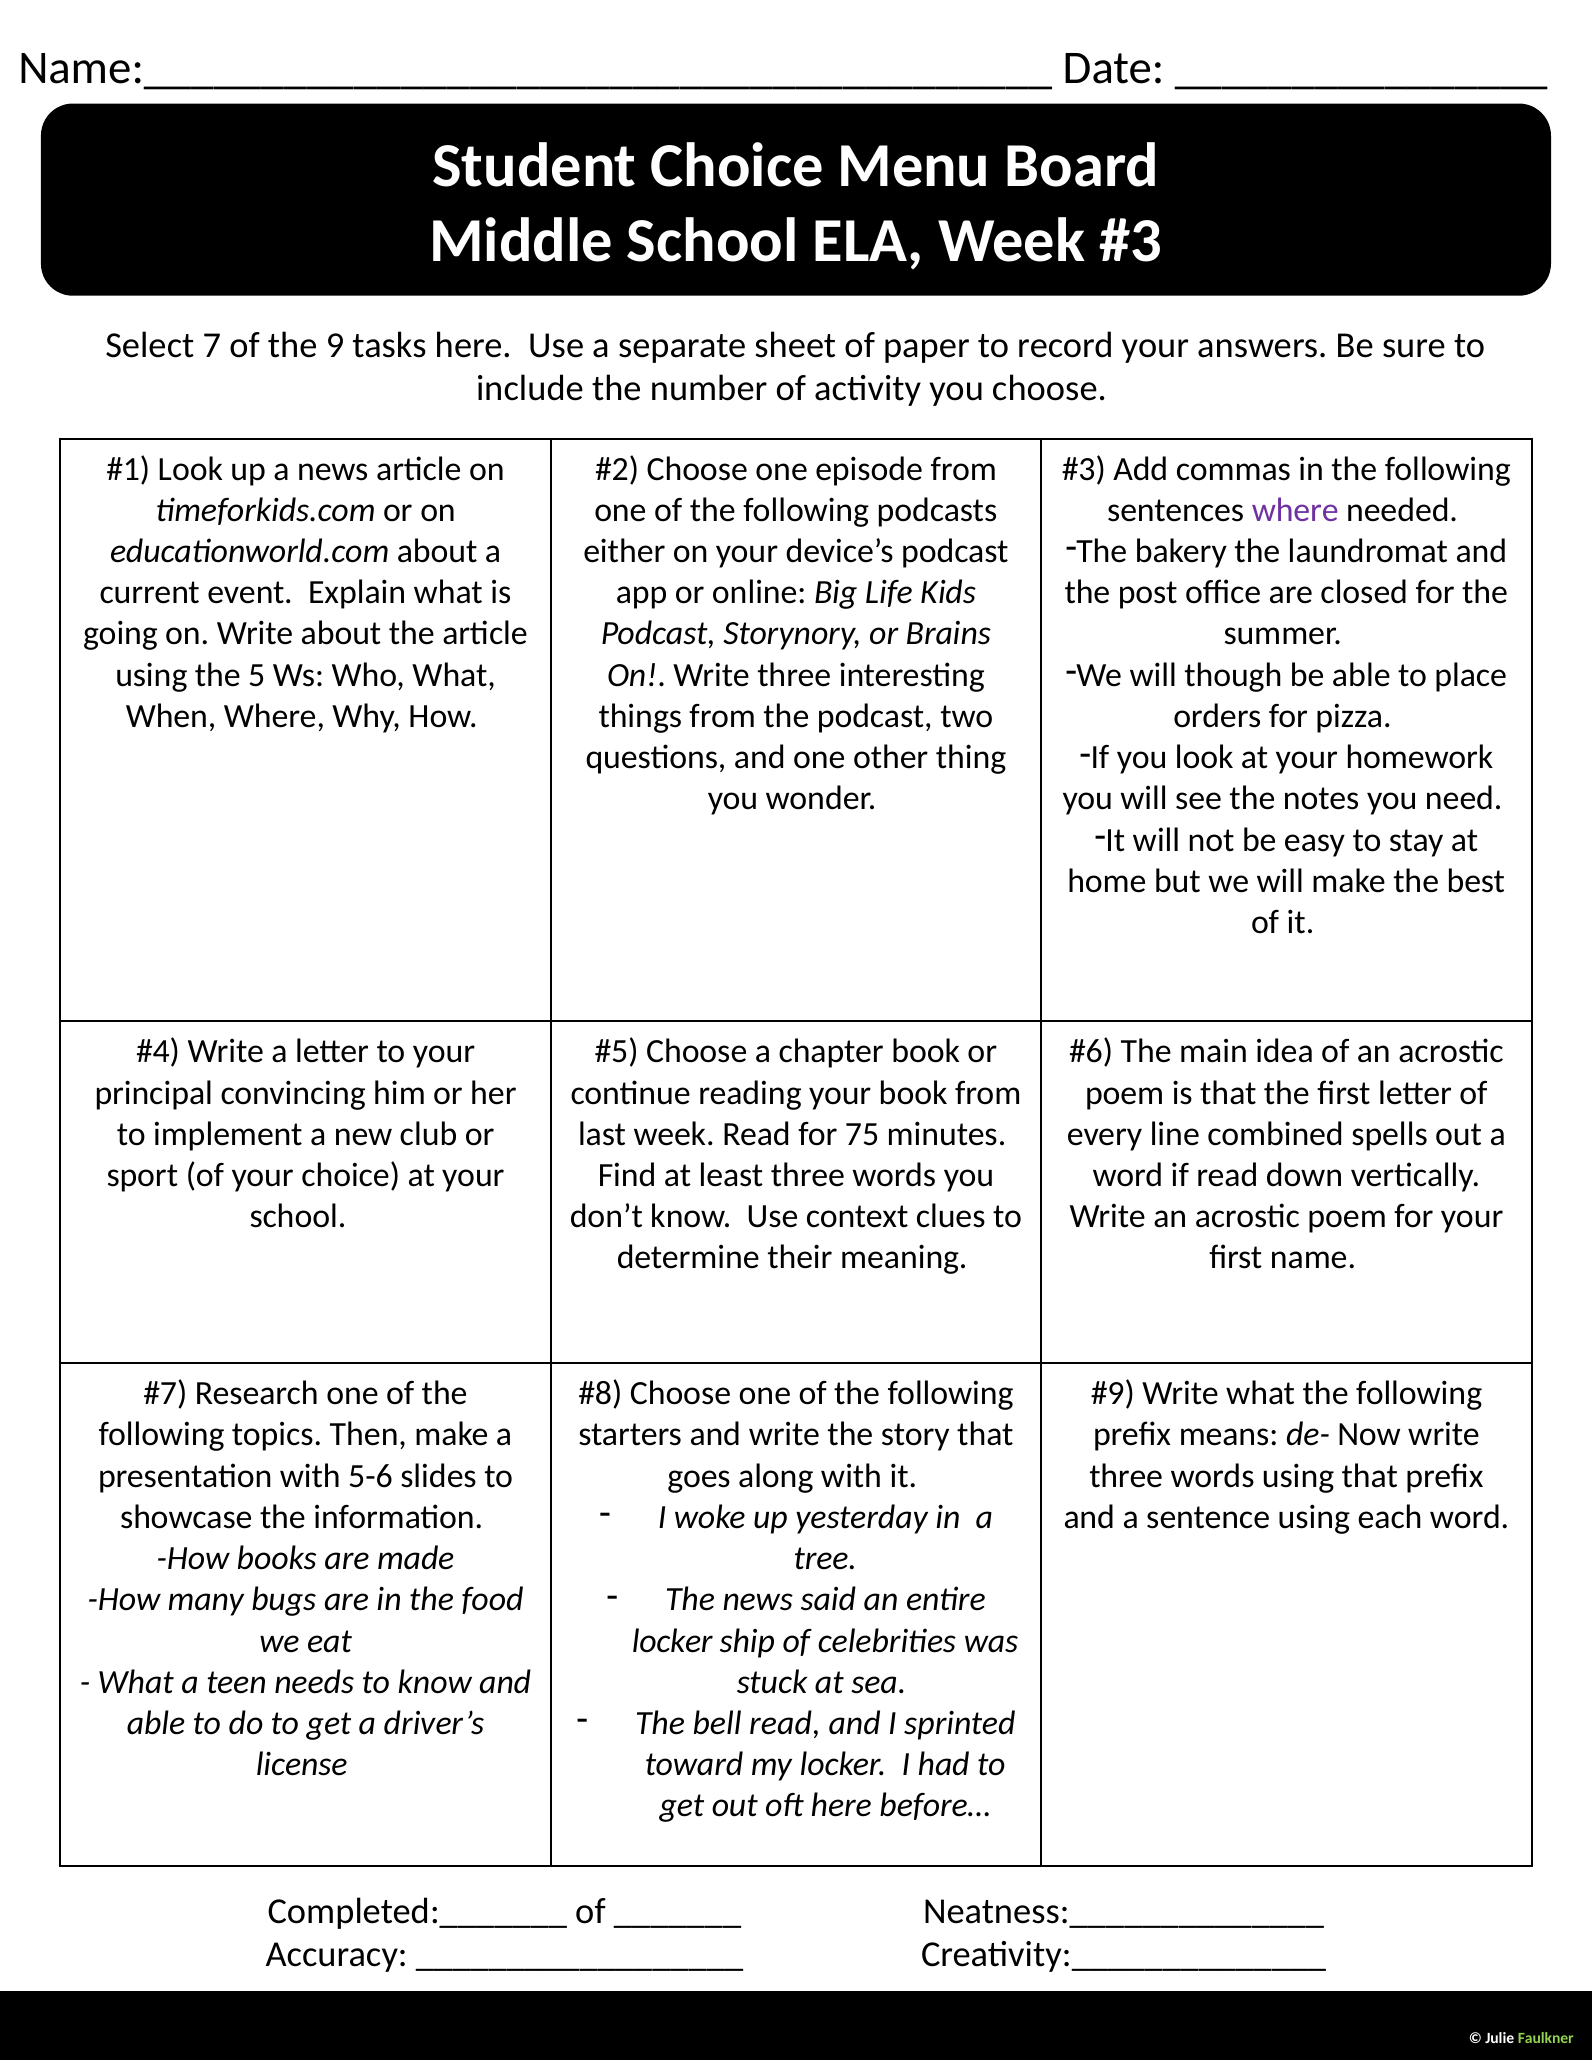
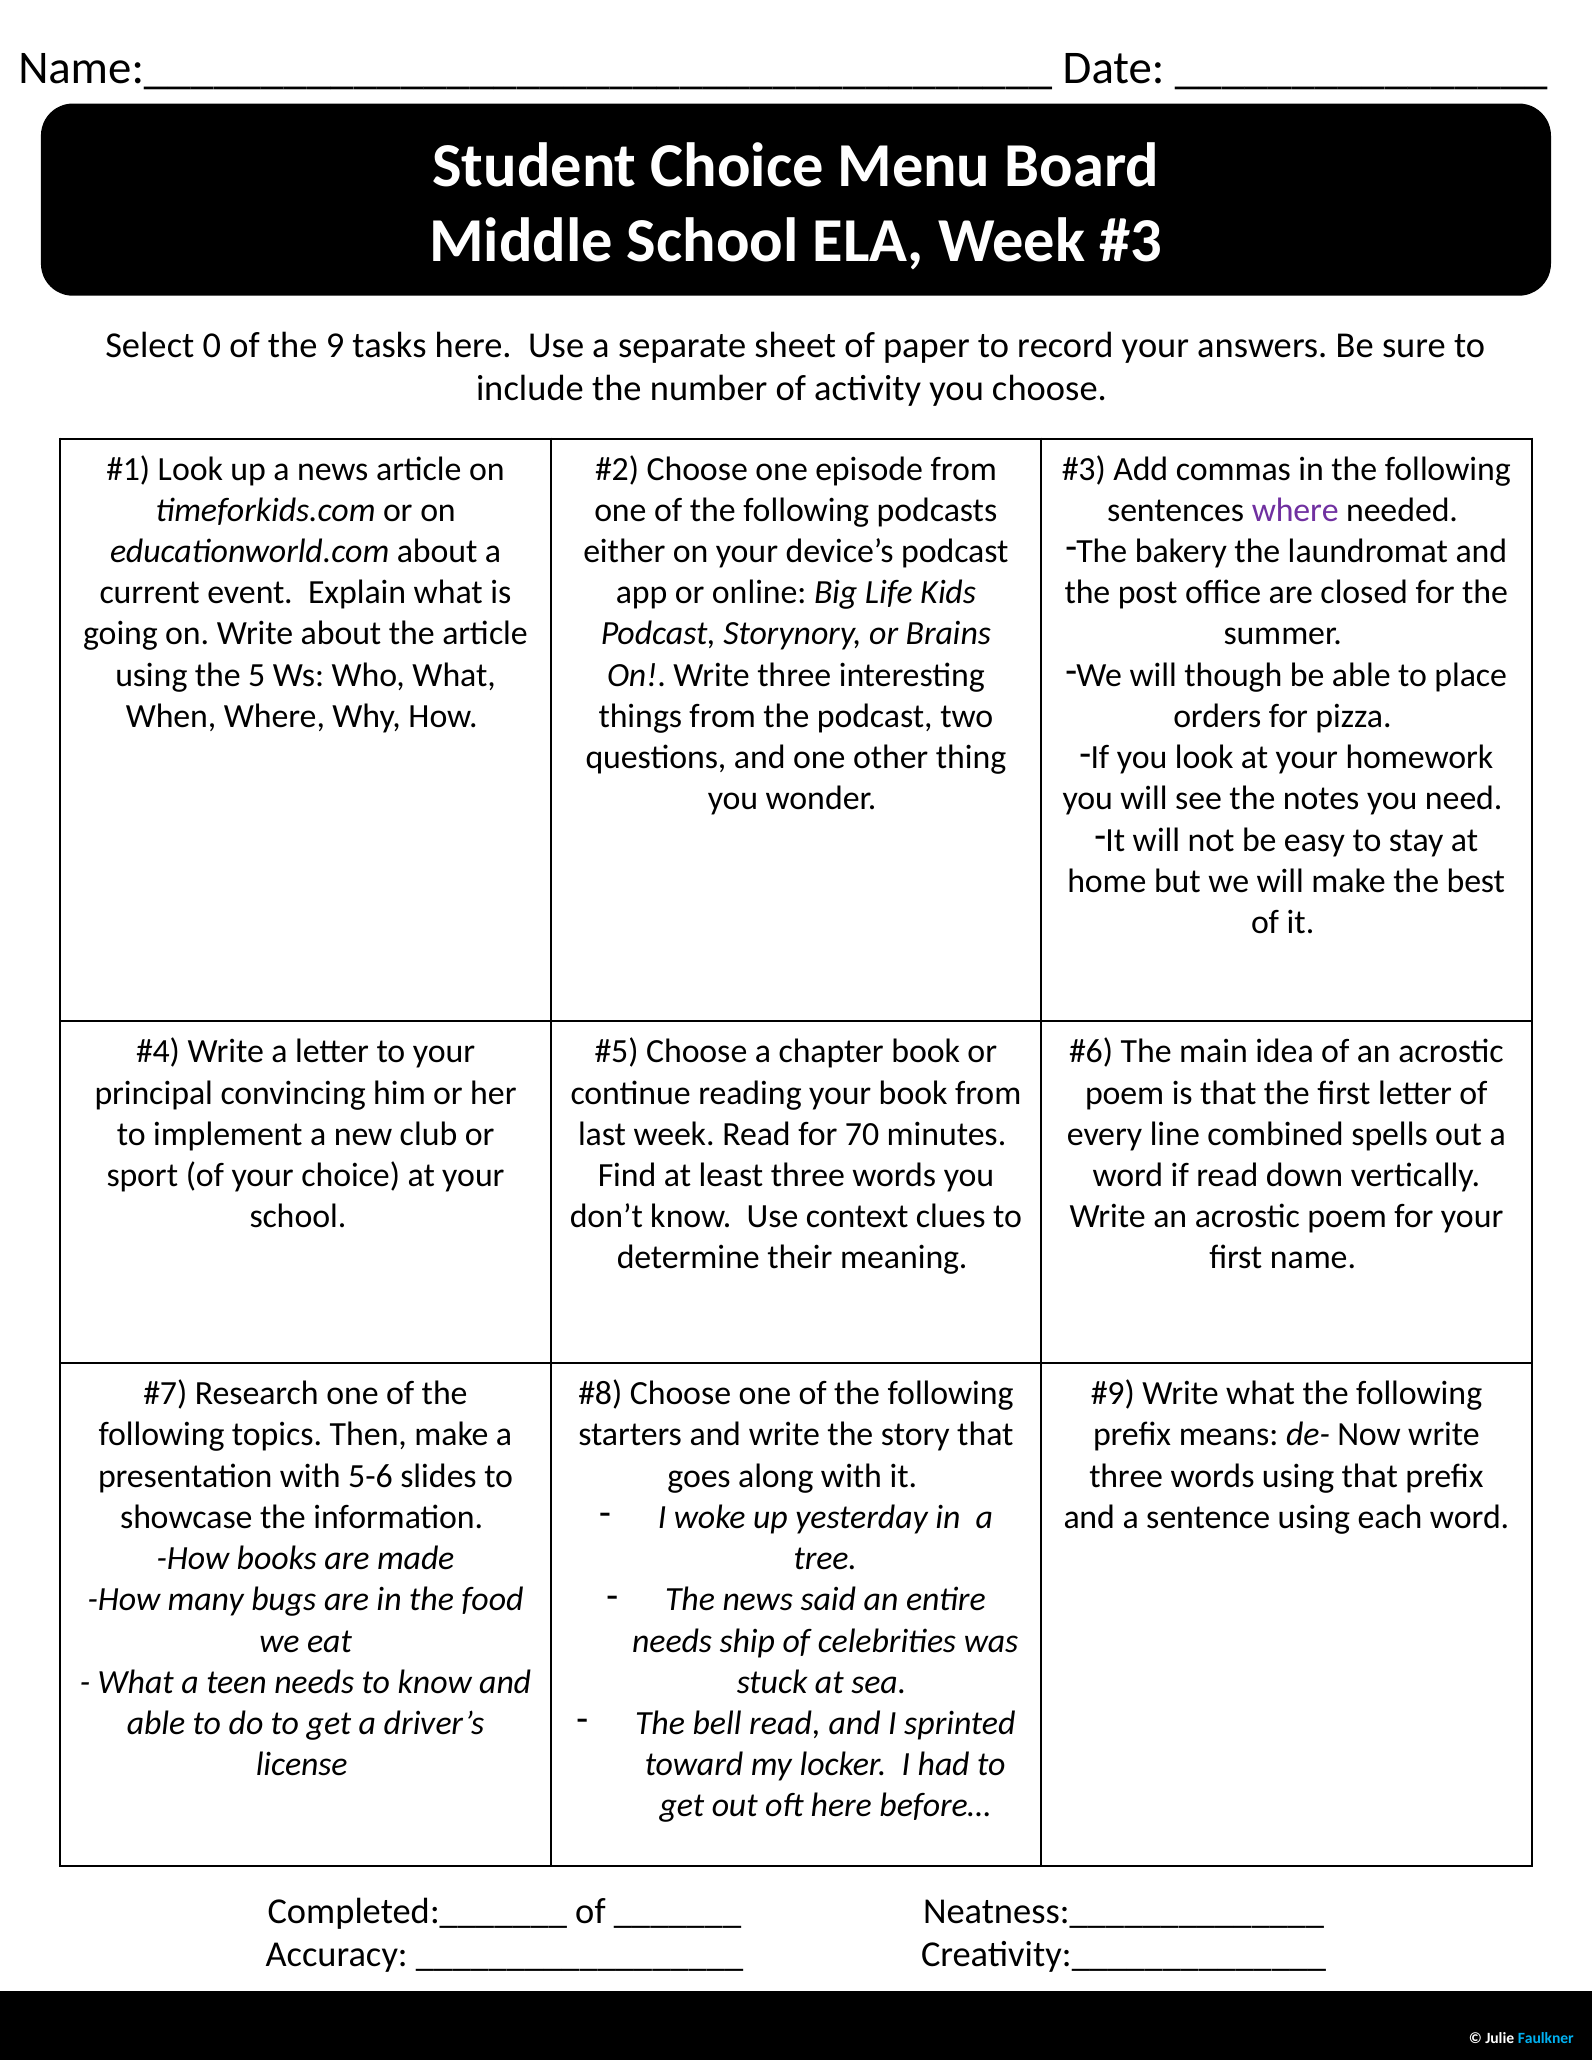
7: 7 -> 0
75: 75 -> 70
locker at (672, 1641): locker -> needs
Faulkner colour: light green -> light blue
